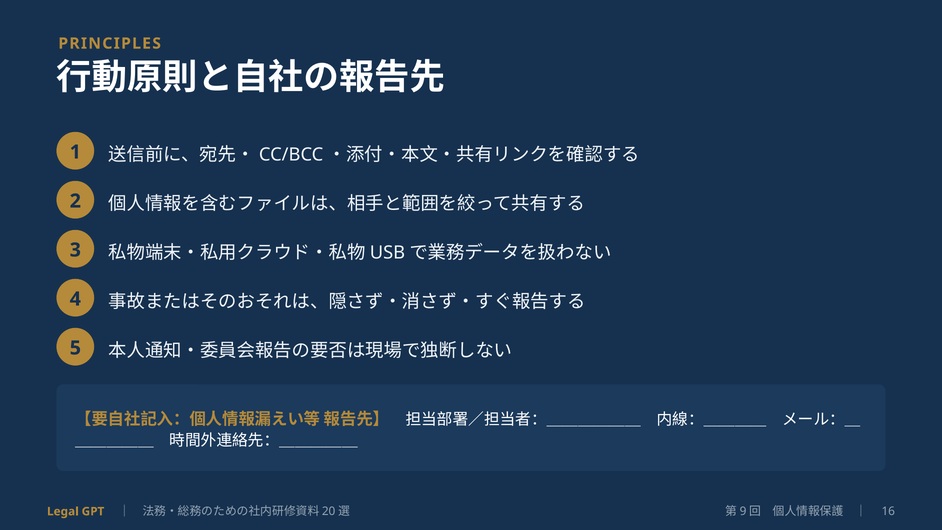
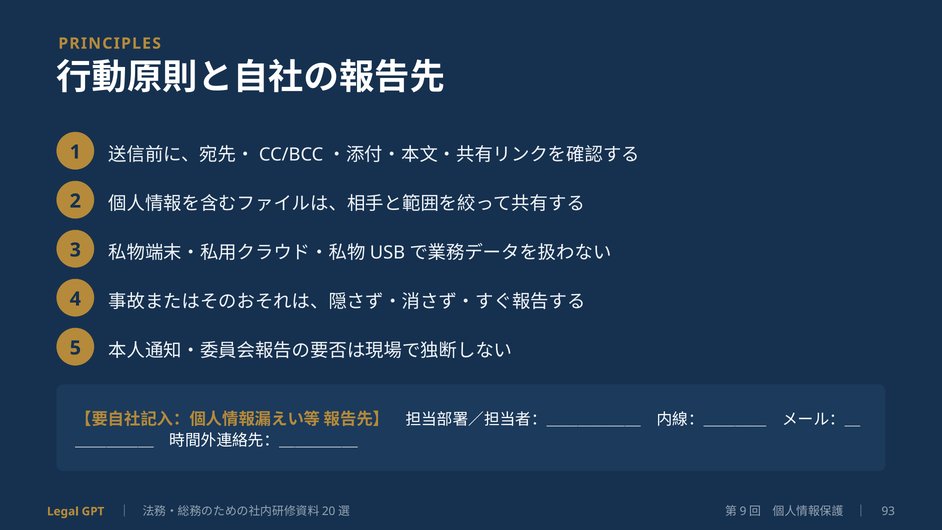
16: 16 -> 93
